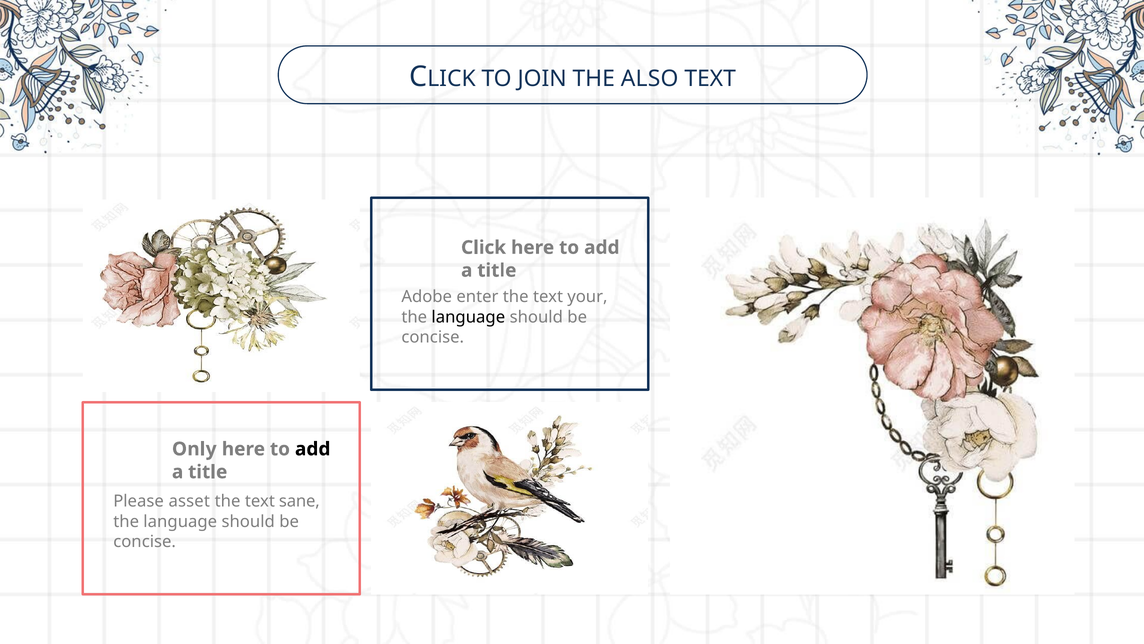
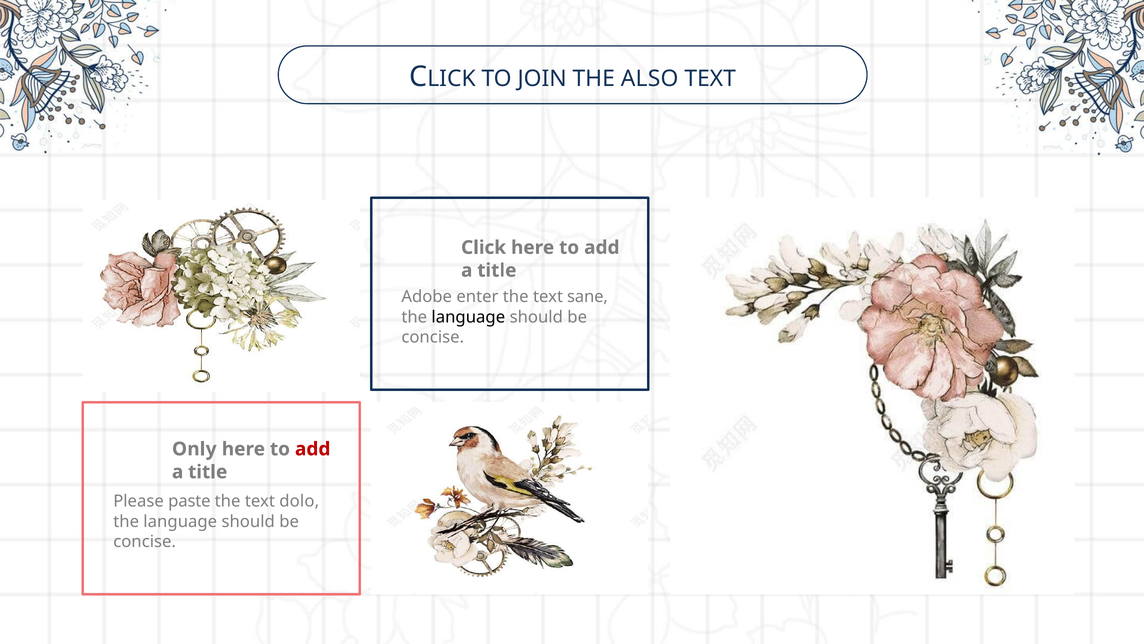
your: your -> sane
add at (313, 449) colour: black -> red
asset: asset -> paste
sane: sane -> dolo
